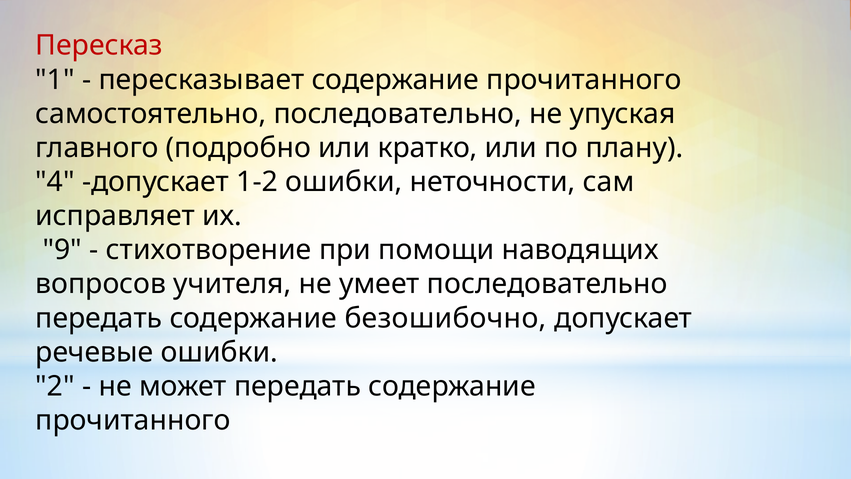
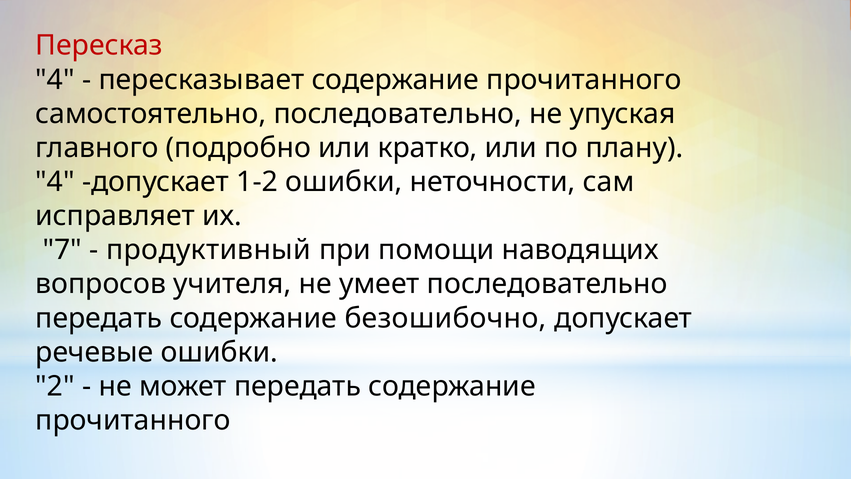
1 at (55, 80): 1 -> 4
9: 9 -> 7
стихотворение: стихотворение -> продуктивный
